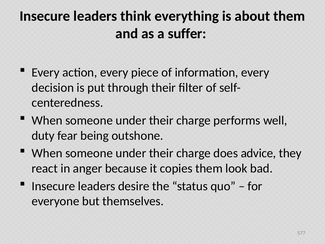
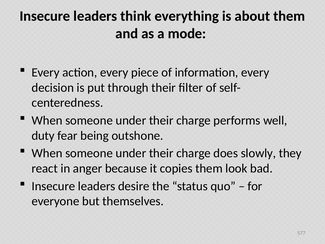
suffer: suffer -> mode
advice: advice -> slowly
